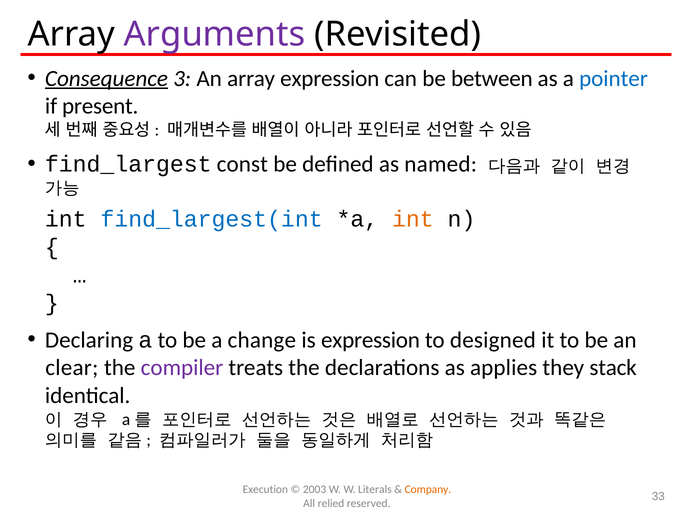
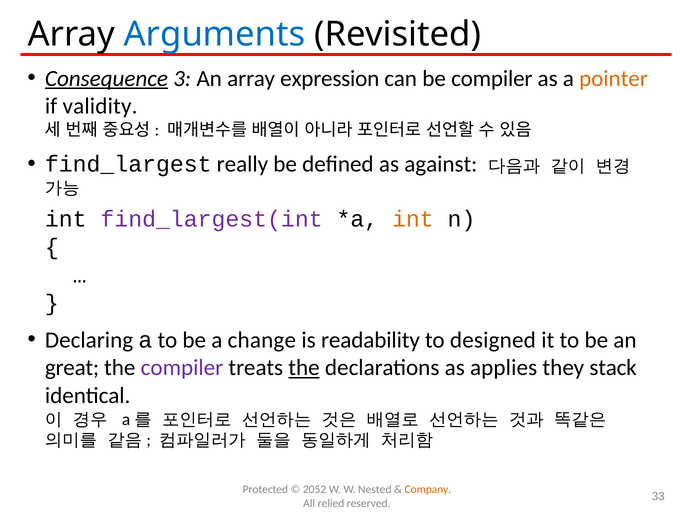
Arguments colour: purple -> blue
be between: between -> compiler
pointer colour: blue -> orange
present: present -> validity
const: const -> really
named: named -> against
find_largest(int colour: blue -> purple
is expression: expression -> readability
clear: clear -> great
the at (304, 368) underline: none -> present
Execution: Execution -> Protected
2003: 2003 -> 2052
Literals: Literals -> Nested
